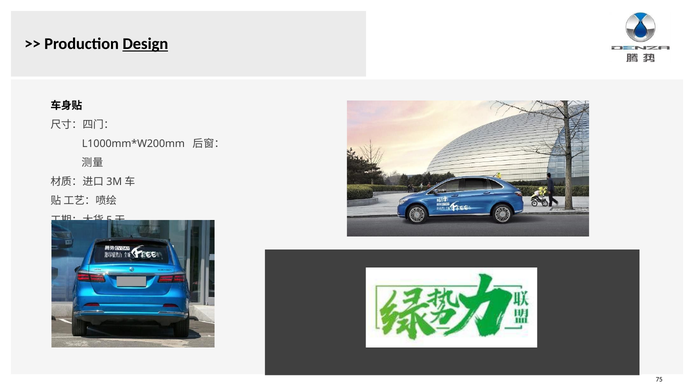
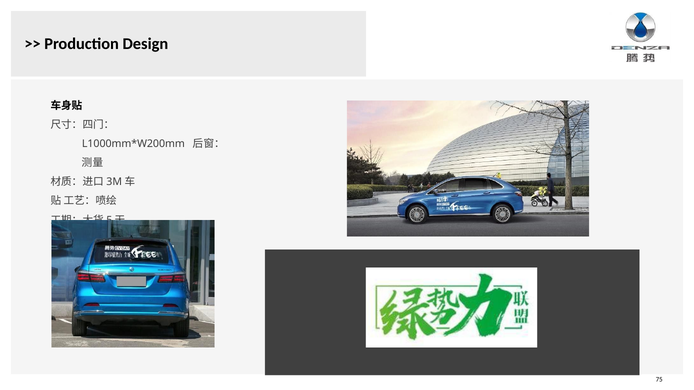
Design underline: present -> none
